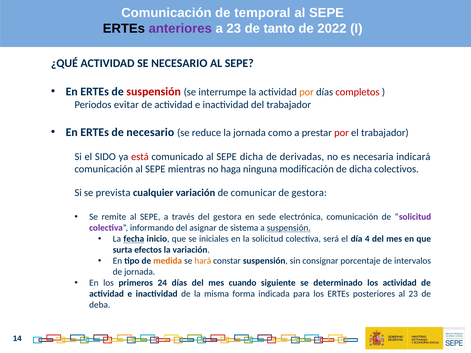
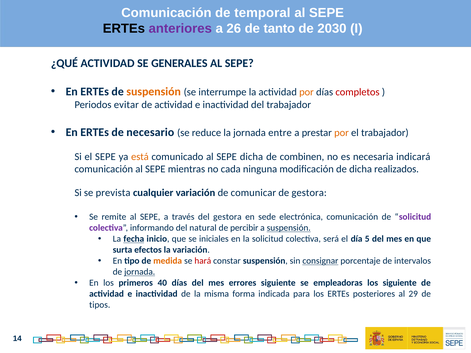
a 23: 23 -> 26
2022: 2022 -> 2030
SE NECESARIO: NECESARIO -> GENERALES
suspensión at (154, 92) colour: red -> orange
como: como -> entre
por at (342, 133) colour: red -> orange
el SIDO: SIDO -> SEPE
está colour: red -> orange
derivadas: derivadas -> combinen
haga: haga -> cada
colectivos: colectivos -> realizados
asignar: asignar -> natural
sistema: sistema -> percibir
4: 4 -> 5
hará colour: orange -> red
consignar underline: none -> present
jornada at (140, 272) underline: none -> present
24: 24 -> 40
cuando: cuando -> errores
determinado: determinado -> empleadoras
los actividad: actividad -> siguiente
al 23: 23 -> 29
deba: deba -> tipos
